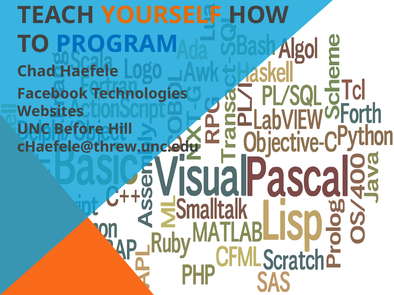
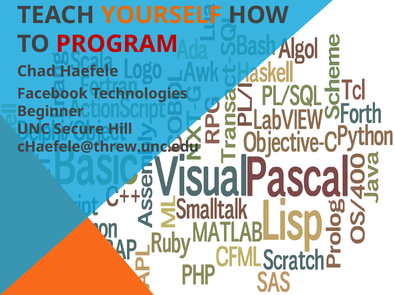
PROGRAM colour: blue -> red
Websites: Websites -> Beginner
Before: Before -> Secure
